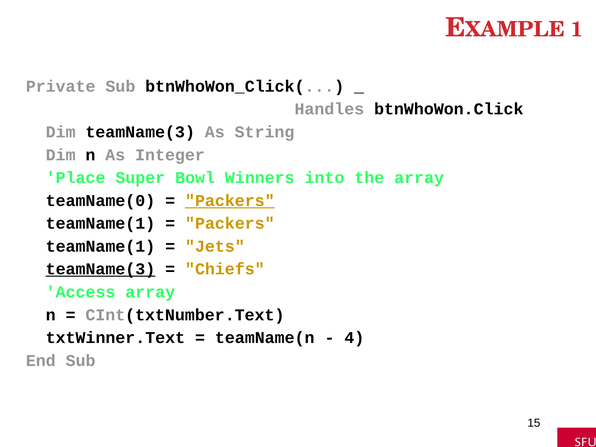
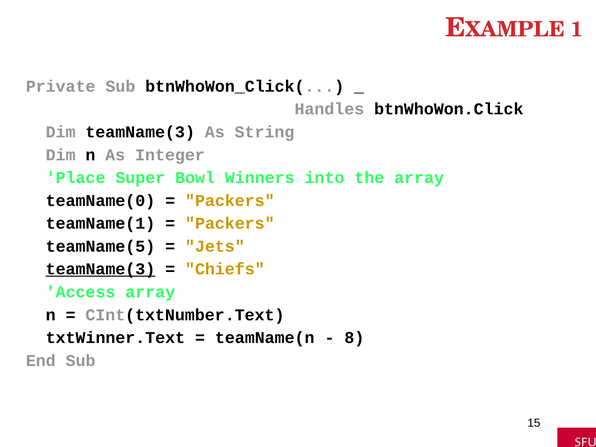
Packers at (230, 201) underline: present -> none
teamName(1 at (100, 246): teamName(1 -> teamName(5
4: 4 -> 8
